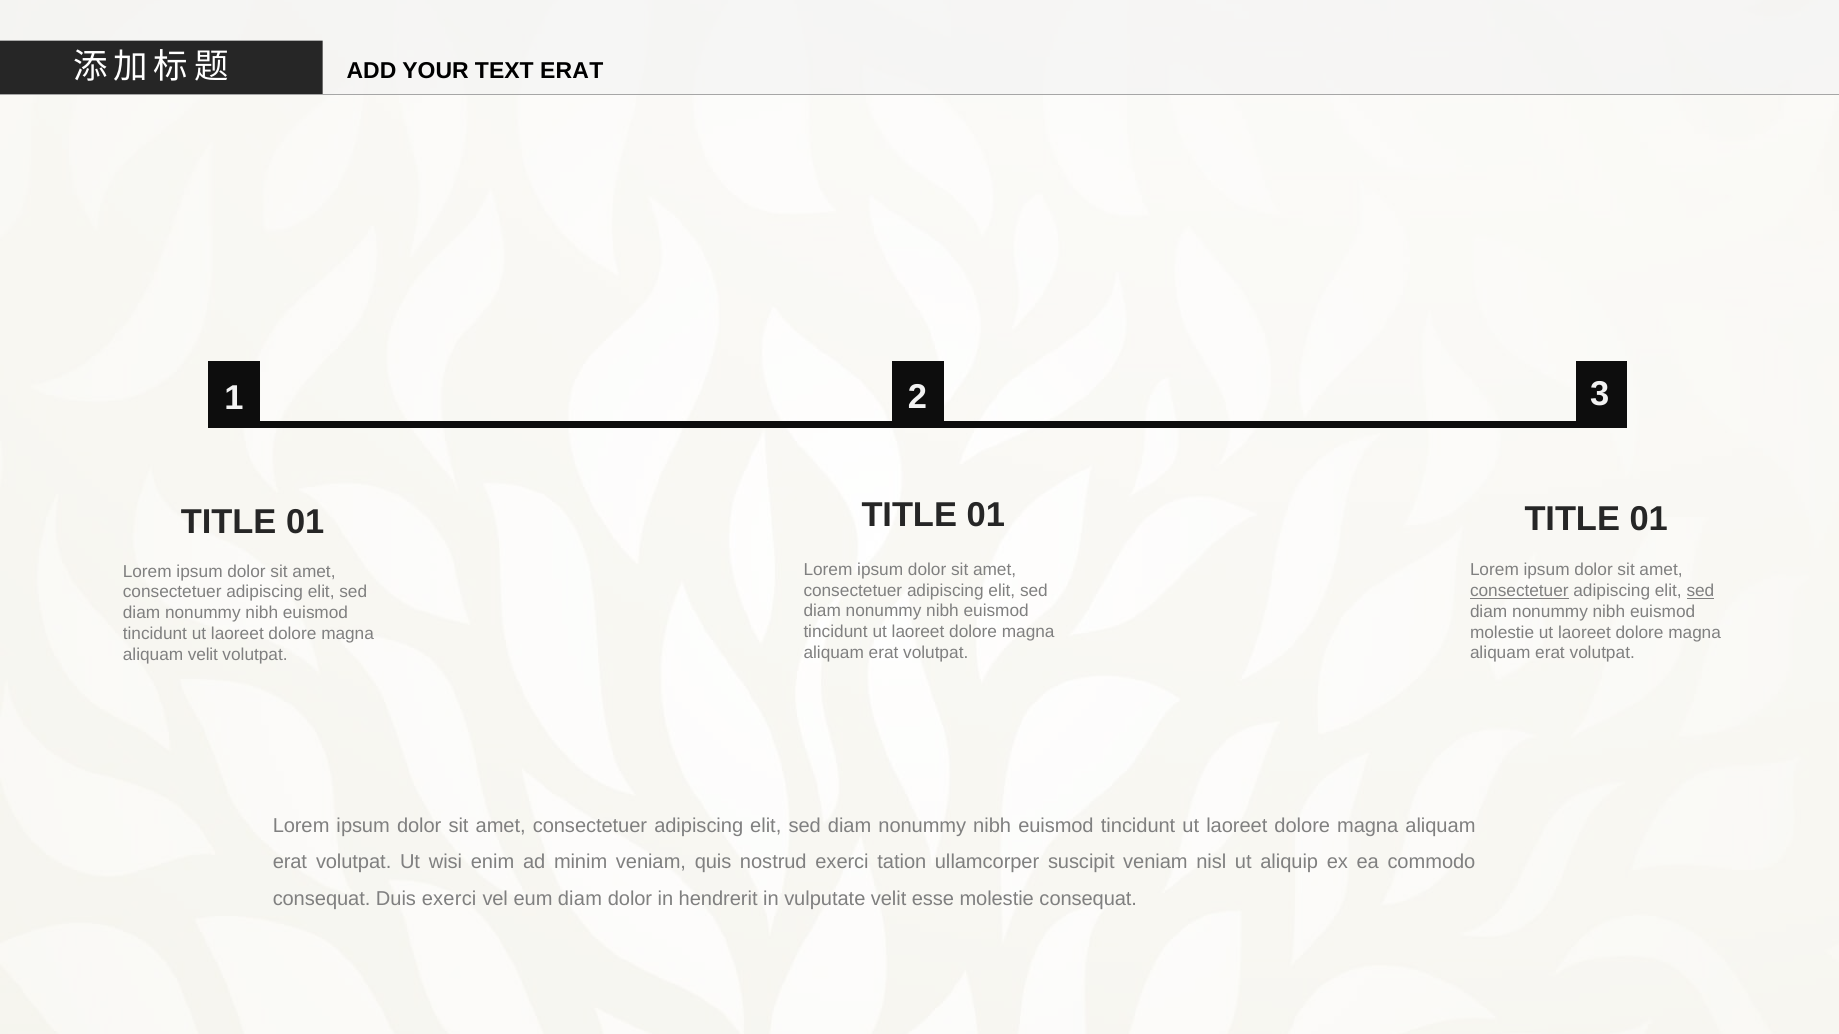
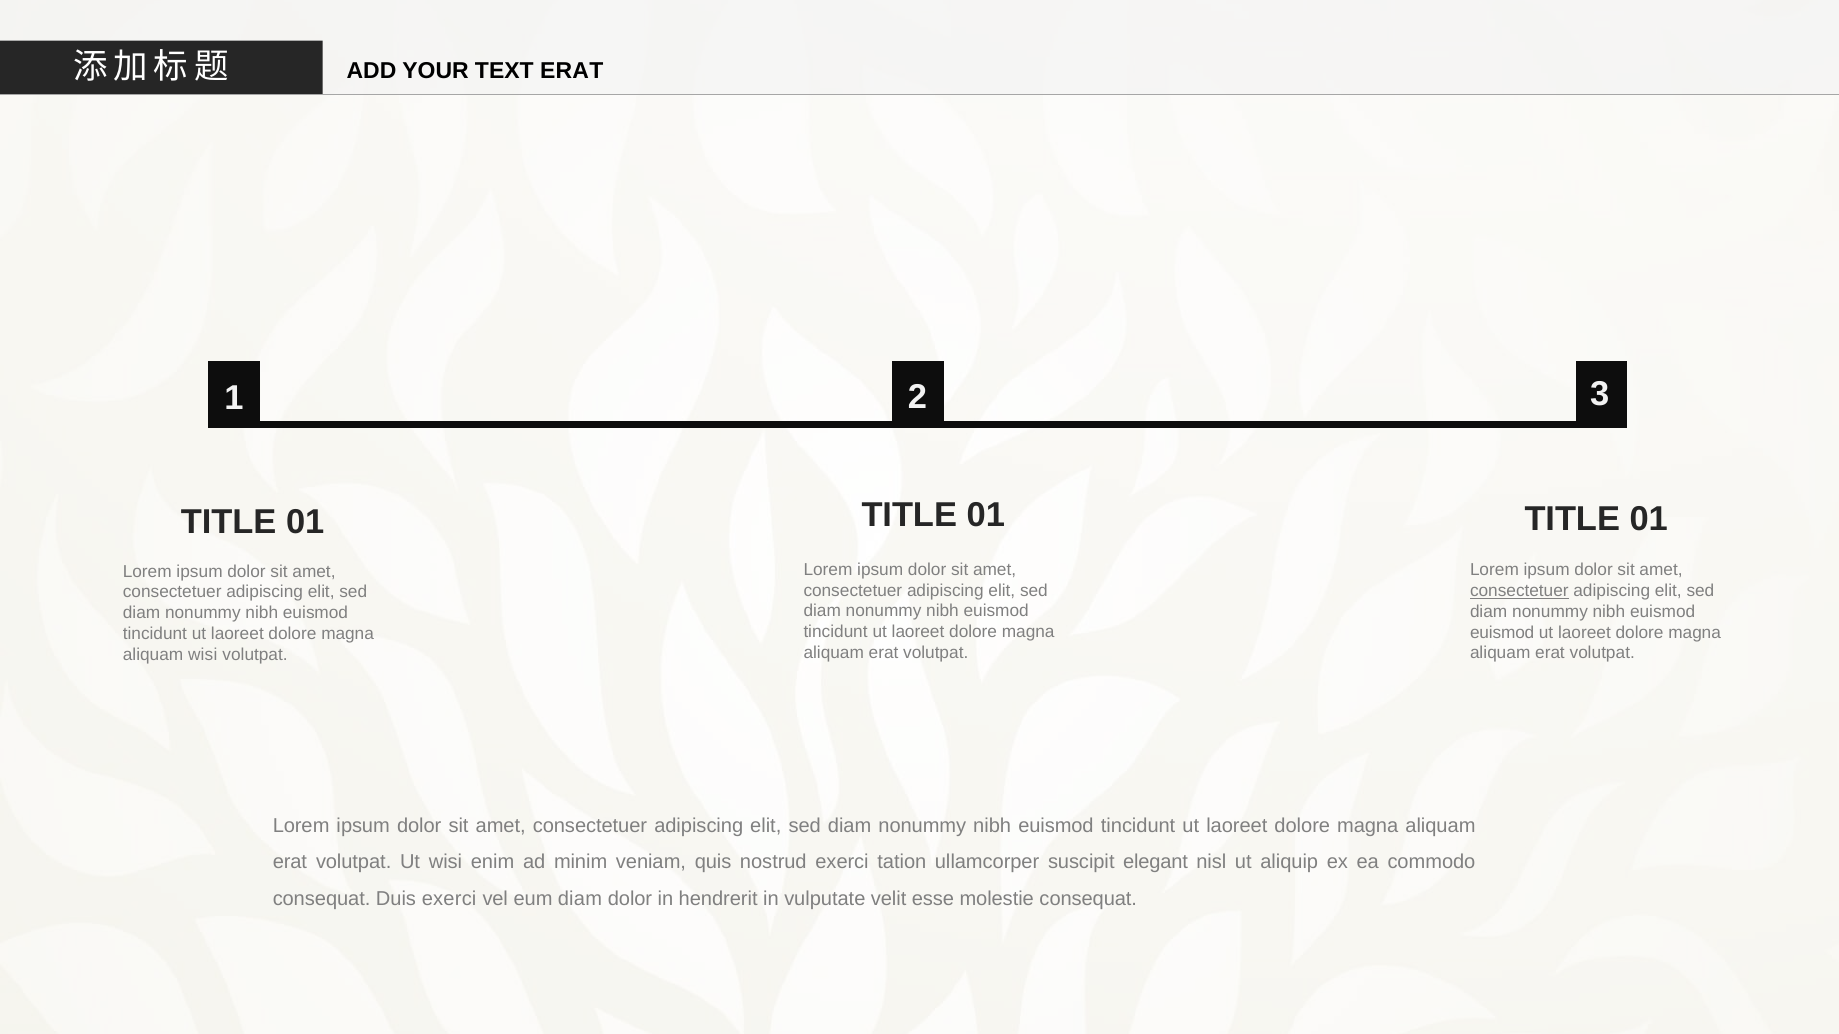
sed at (1700, 591) underline: present -> none
molestie at (1502, 633): molestie -> euismod
aliquam velit: velit -> wisi
suscipit veniam: veniam -> elegant
